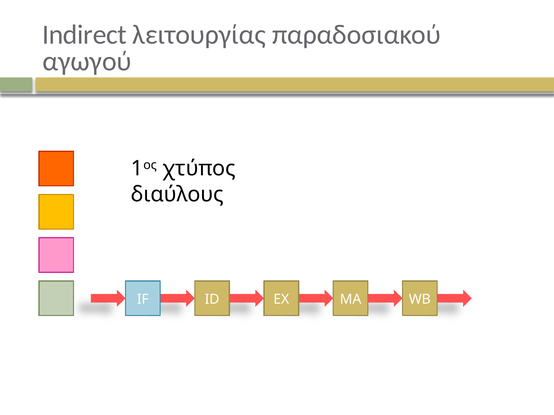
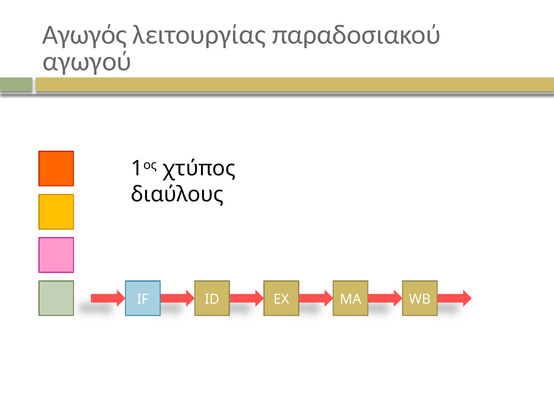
Indirect: Indirect -> Αγωγός
